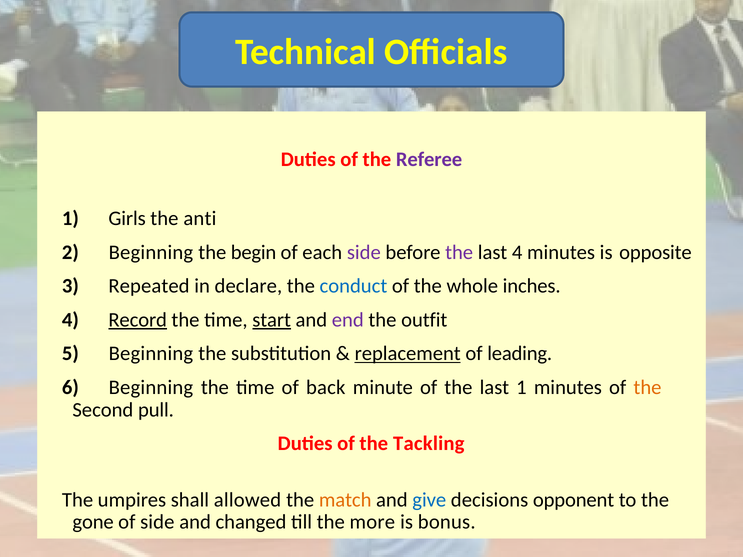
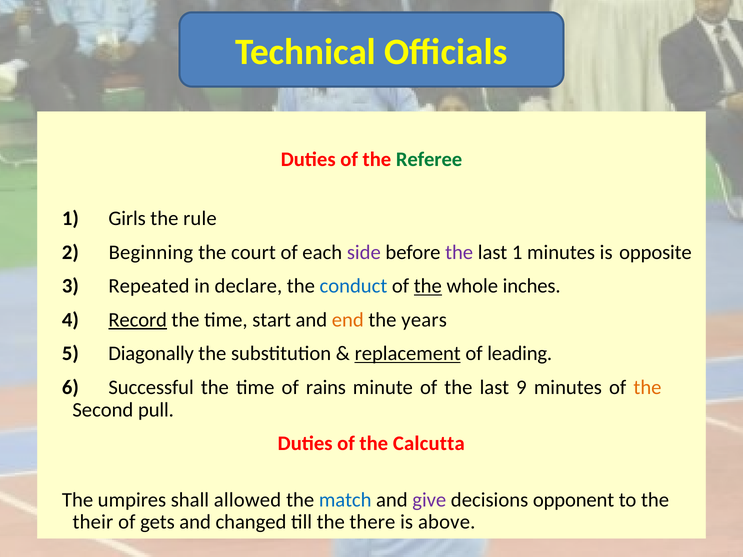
Referee colour: purple -> green
anti: anti -> rule
begin: begin -> court
last 4: 4 -> 1
the at (428, 286) underline: none -> present
start underline: present -> none
end colour: purple -> orange
outfit: outfit -> years
5 Beginning: Beginning -> Diagonally
6 Beginning: Beginning -> Successful
back: back -> rains
last 1: 1 -> 9
Tackling: Tackling -> Calcutta
match colour: orange -> blue
give colour: blue -> purple
gone: gone -> their
of side: side -> gets
more: more -> there
bonus: bonus -> above
